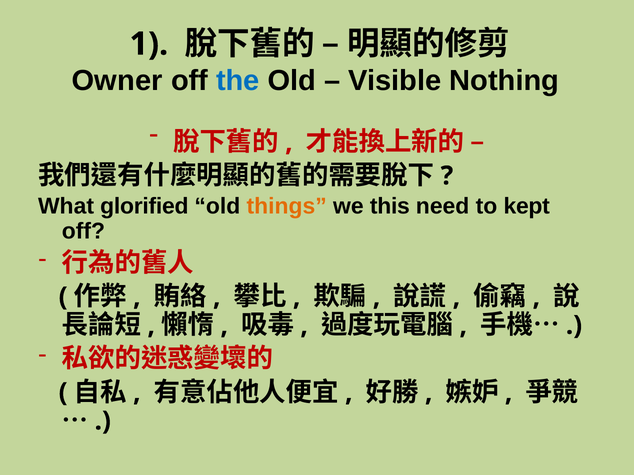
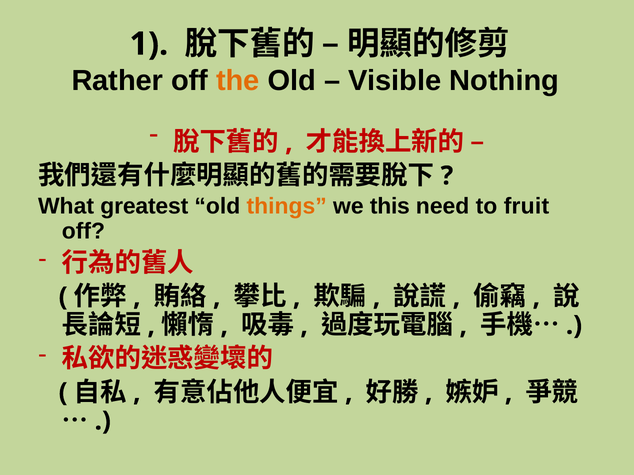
Owner: Owner -> Rather
the colour: blue -> orange
glorified: glorified -> greatest
kept: kept -> fruit
